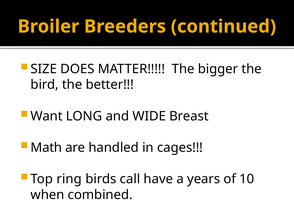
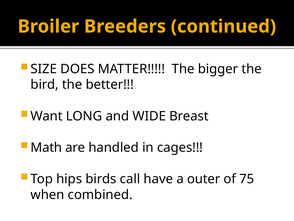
ring: ring -> hips
years: years -> outer
10: 10 -> 75
